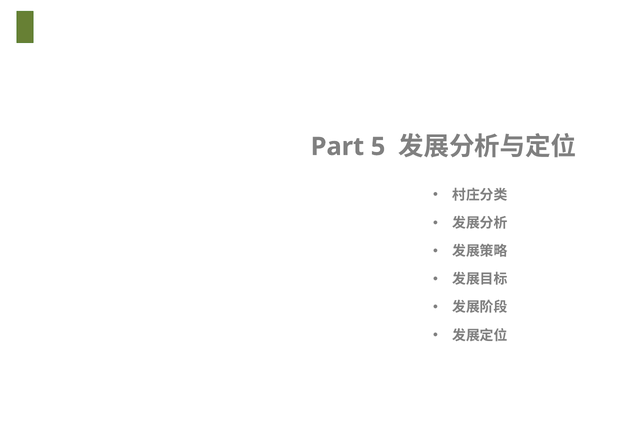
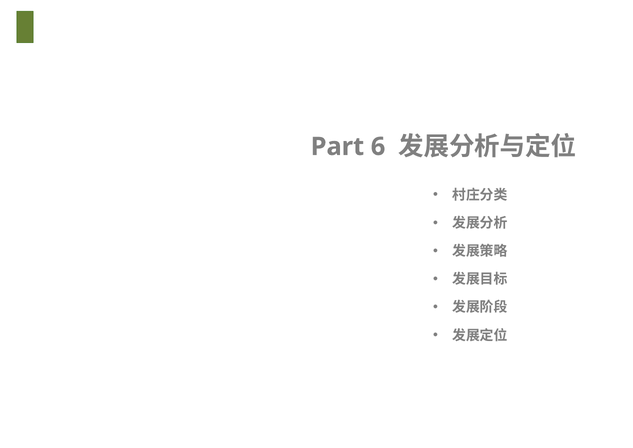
5: 5 -> 6
